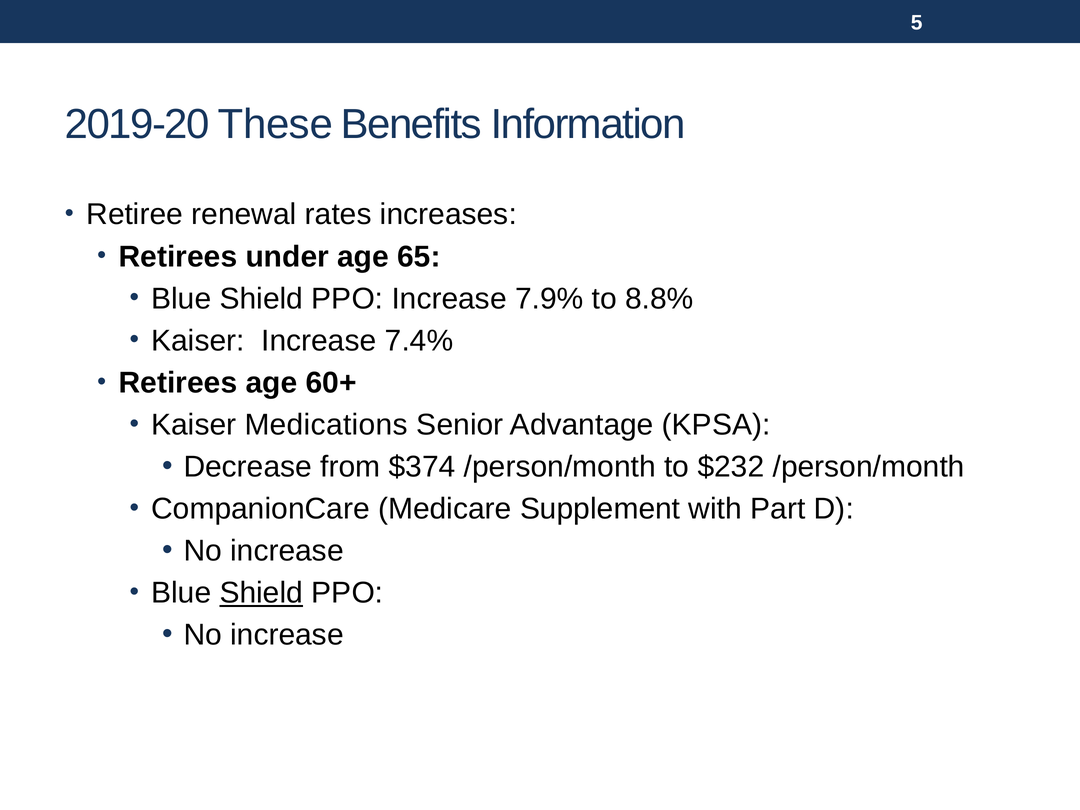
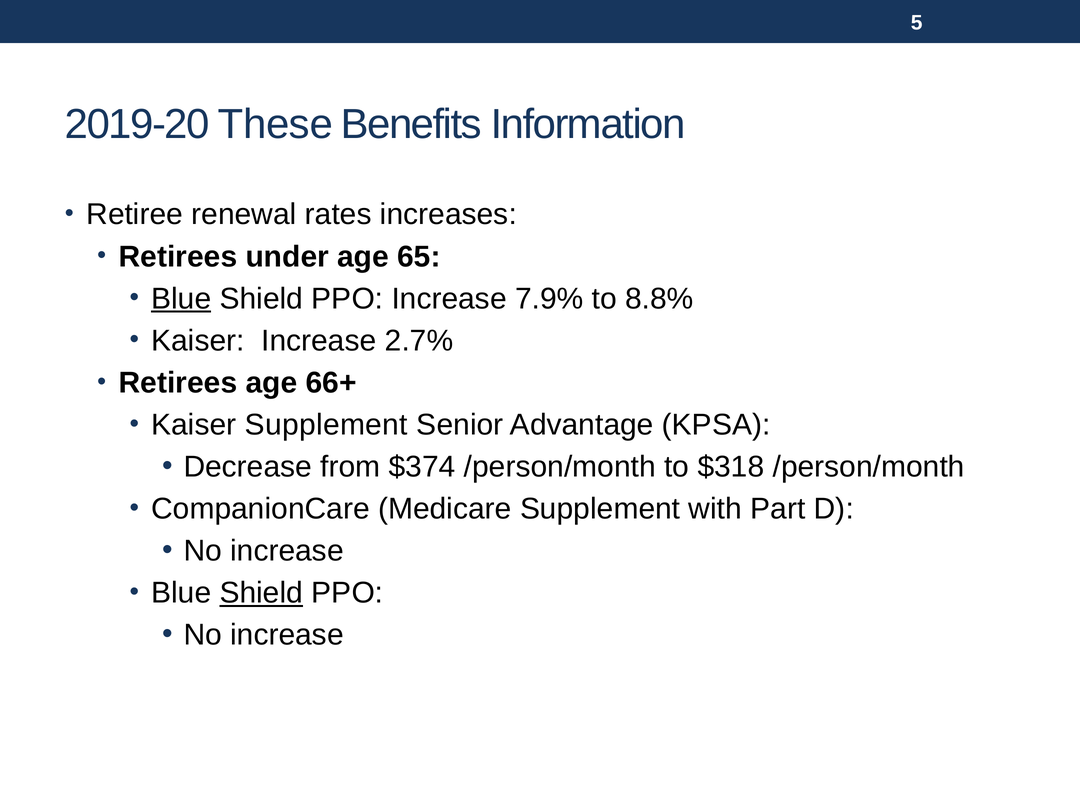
Blue at (181, 299) underline: none -> present
7.4%: 7.4% -> 2.7%
60+: 60+ -> 66+
Kaiser Medications: Medications -> Supplement
$232: $232 -> $318
